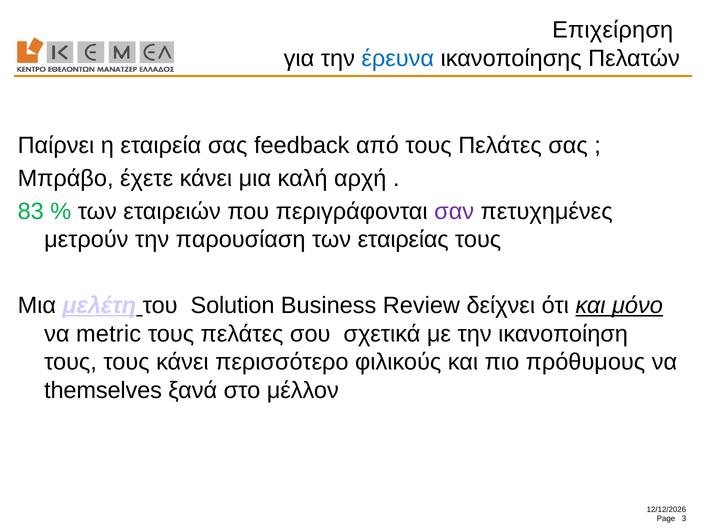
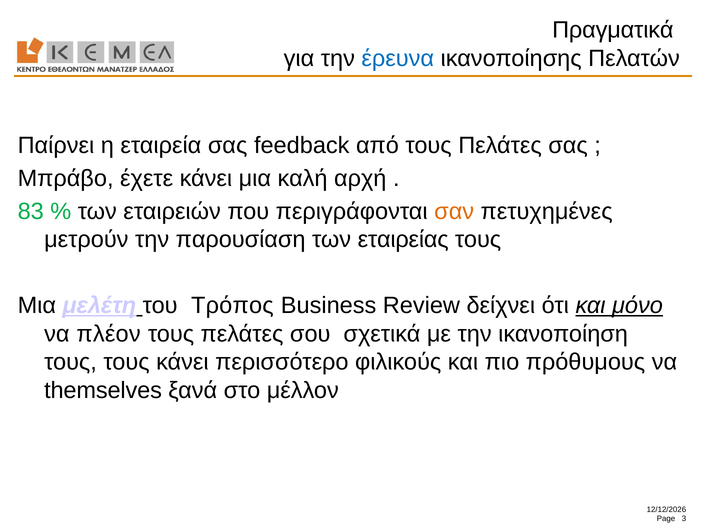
Επιχείρηση: Επιχείρηση -> Πραγματικά
σαν colour: purple -> orange
Solution: Solution -> Τρόπος
metric: metric -> πλέον
